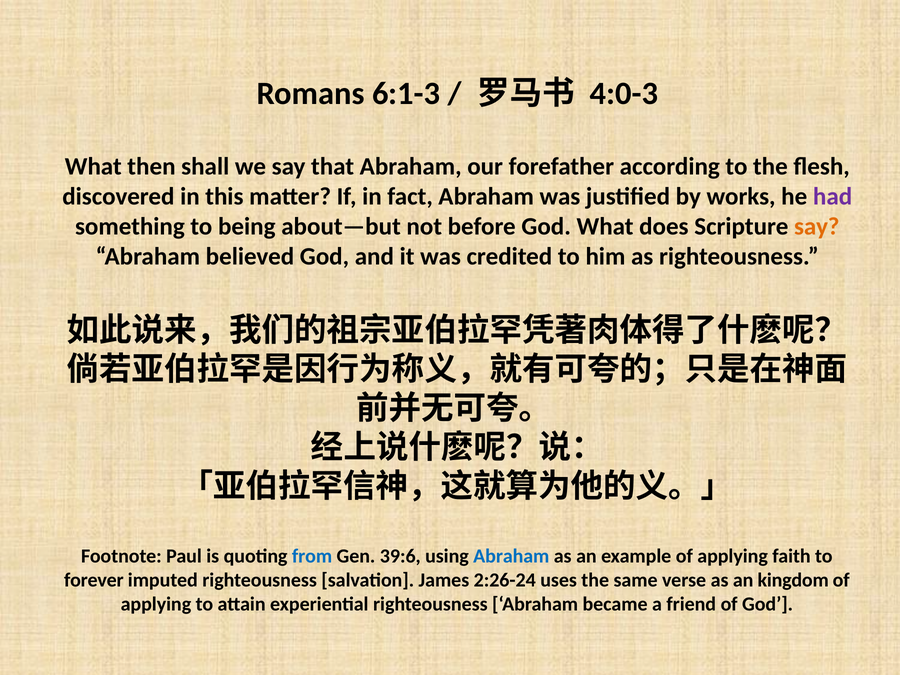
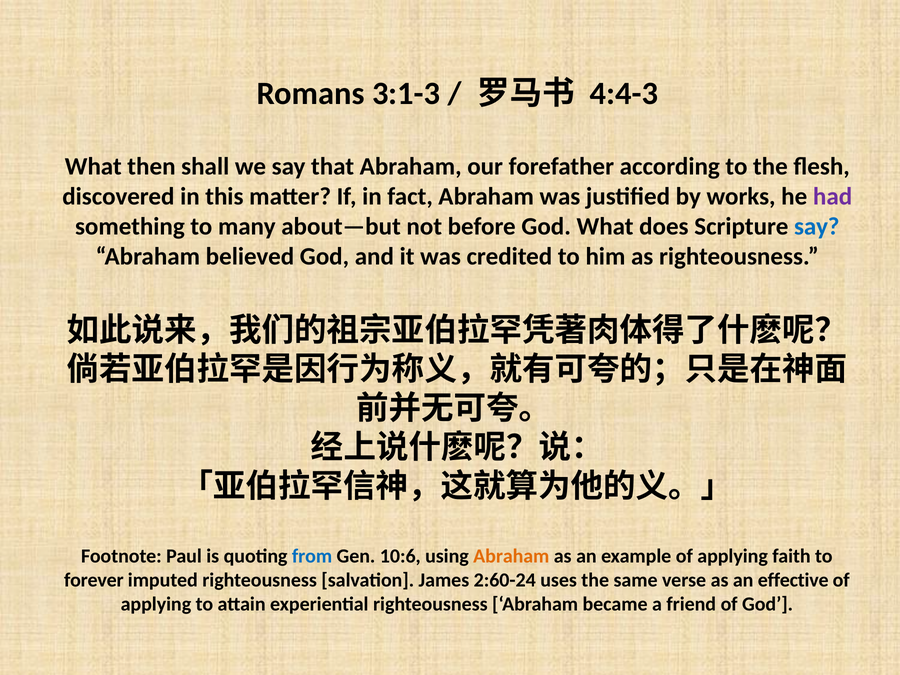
6:1-3: 6:1-3 -> 3:1-3
4:0-3: 4:0-3 -> 4:4-3
being: being -> many
say at (817, 227) colour: orange -> blue
39:6: 39:6 -> 10:6
Abraham at (511, 556) colour: blue -> orange
2:26-24: 2:26-24 -> 2:60-24
kingdom: kingdom -> effective
